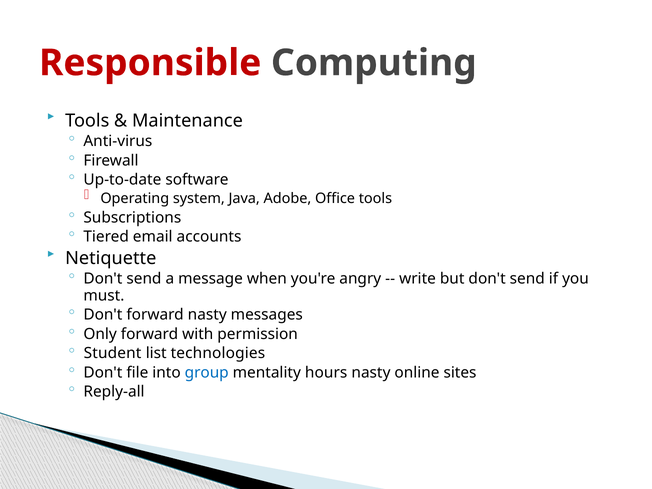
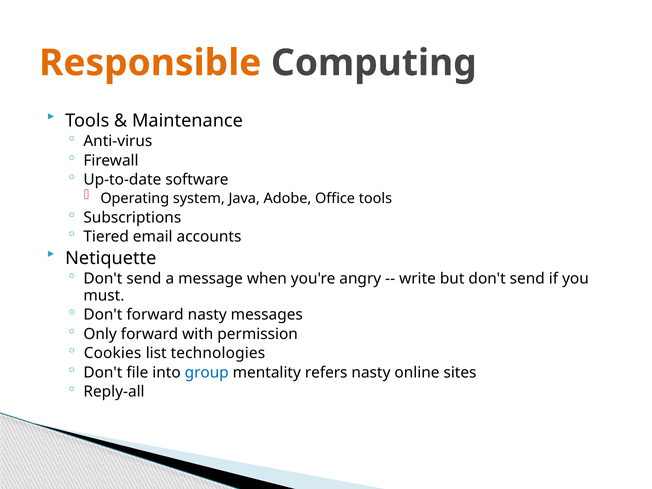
Responsible colour: red -> orange
Student: Student -> Cookies
hours: hours -> refers
